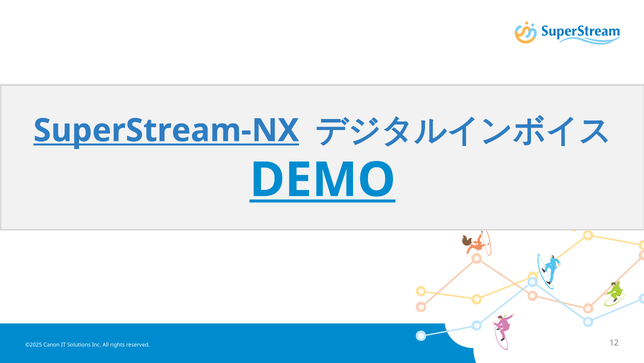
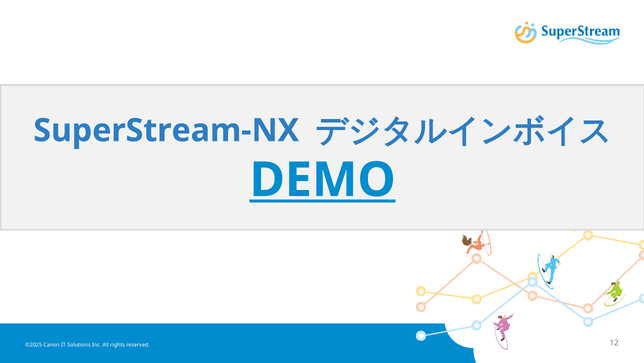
SuperStream-NX underline: present -> none
